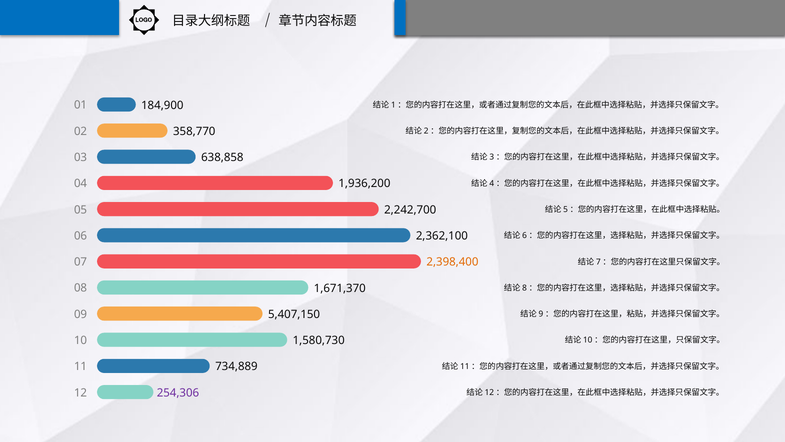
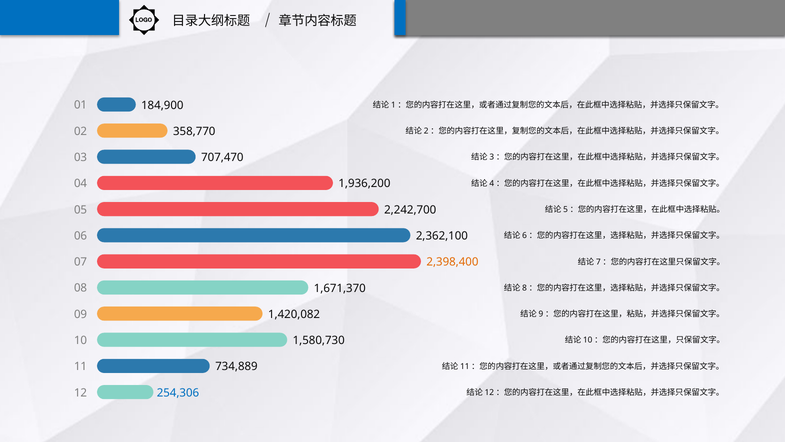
638,858: 638,858 -> 707,470
5,407,150: 5,407,150 -> 1,420,082
254,306 colour: purple -> blue
